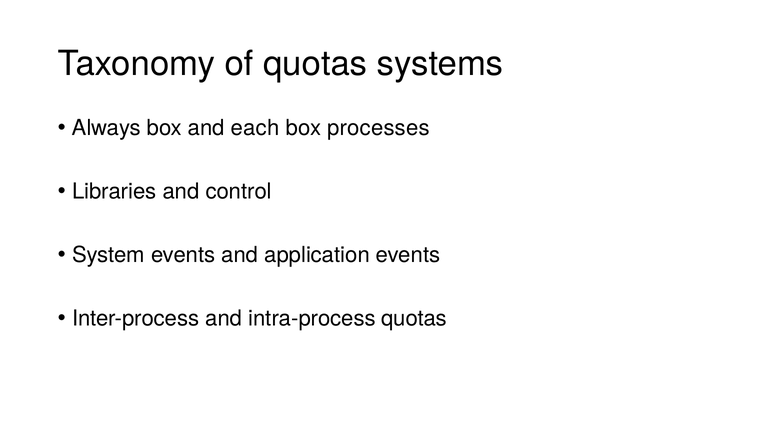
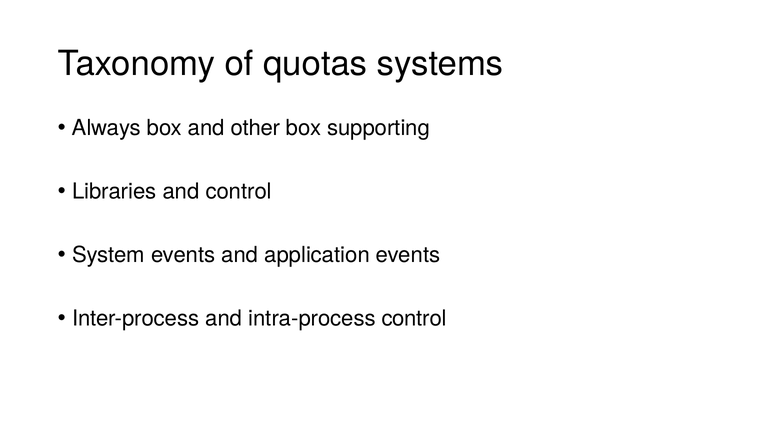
each: each -> other
processes: processes -> supporting
intra-process quotas: quotas -> control
